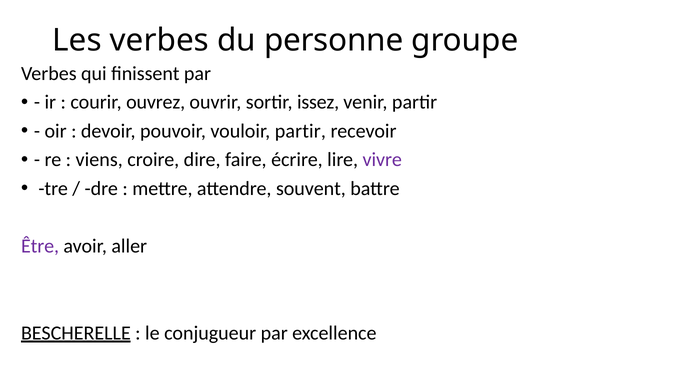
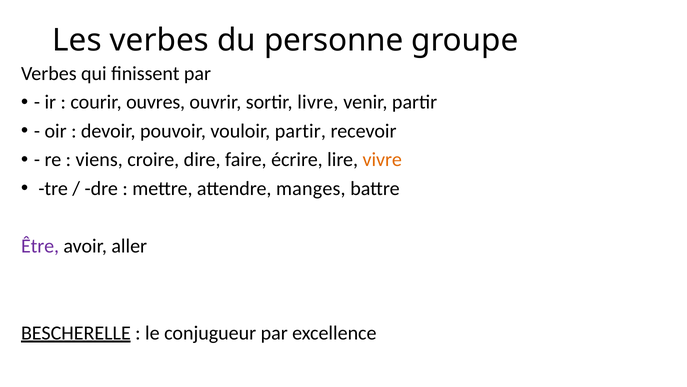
ouvrez: ouvrez -> ouvres
issez: issez -> livre
vivre colour: purple -> orange
souvent: souvent -> manges
